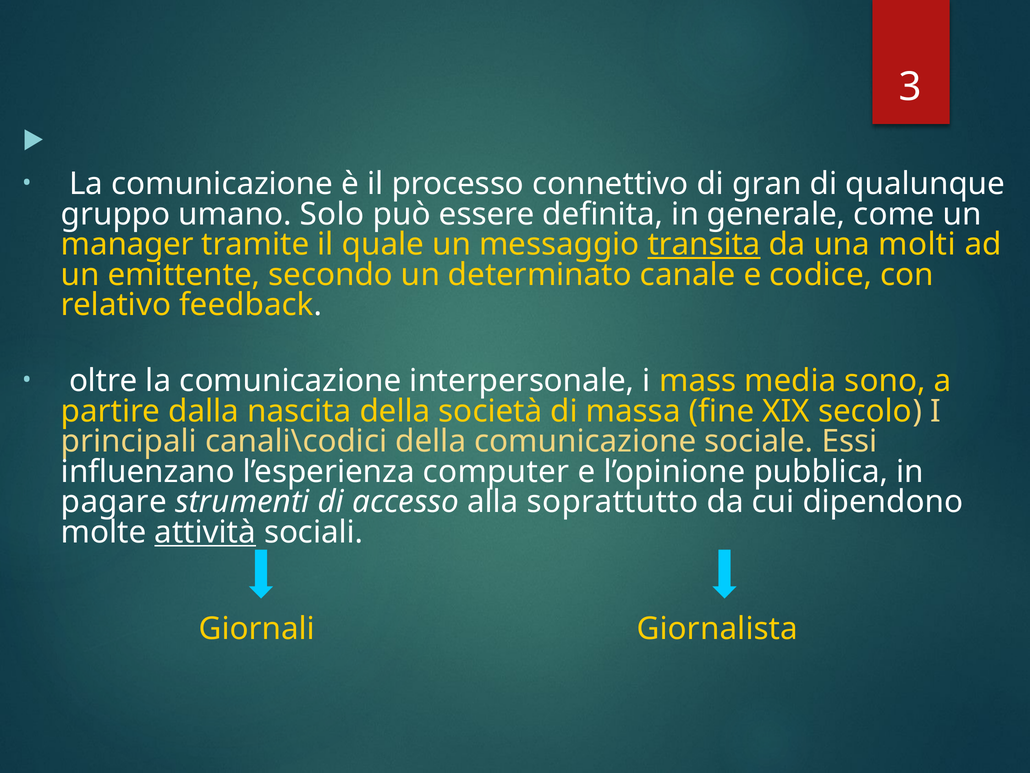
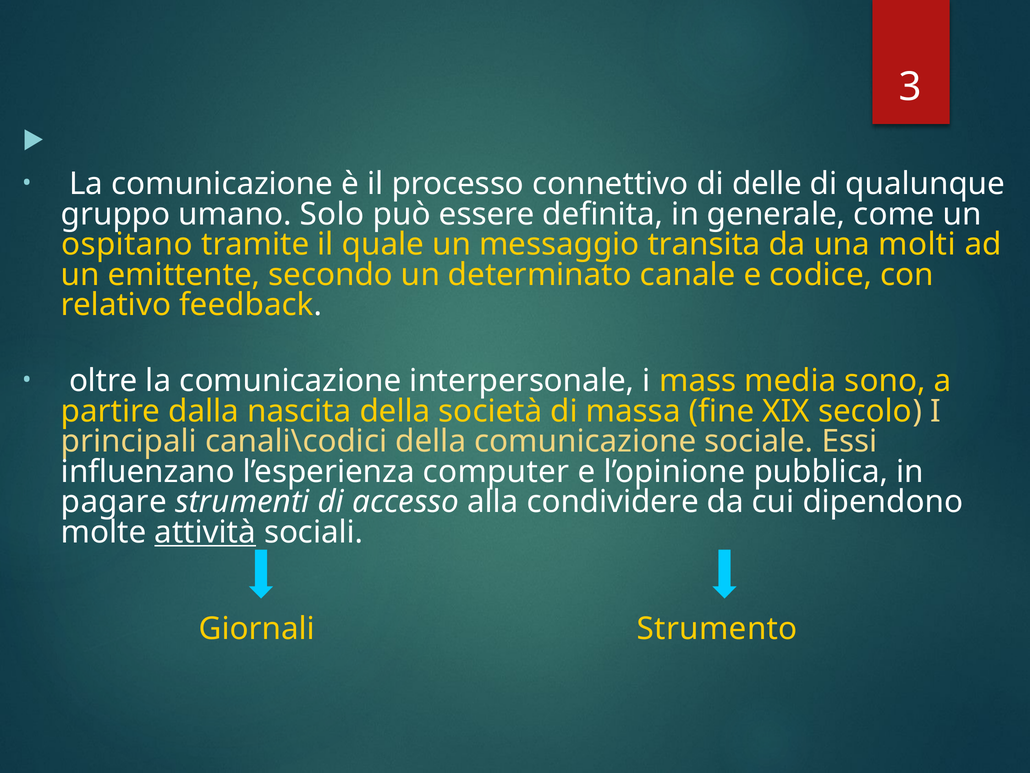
gran: gran -> delle
manager: manager -> ospitano
transita underline: present -> none
soprattutto: soprattutto -> condividere
Giornalista: Giornalista -> Strumento
